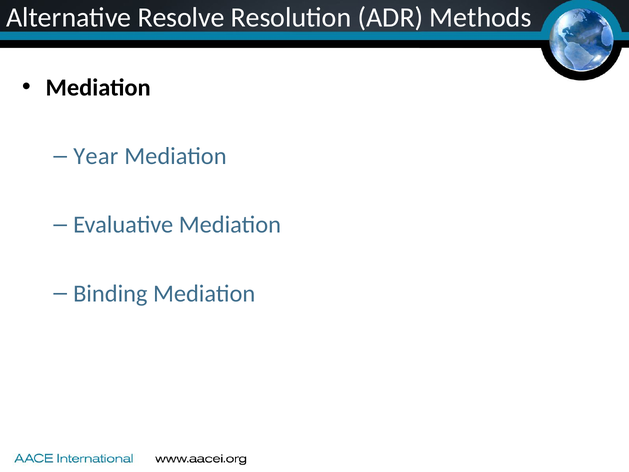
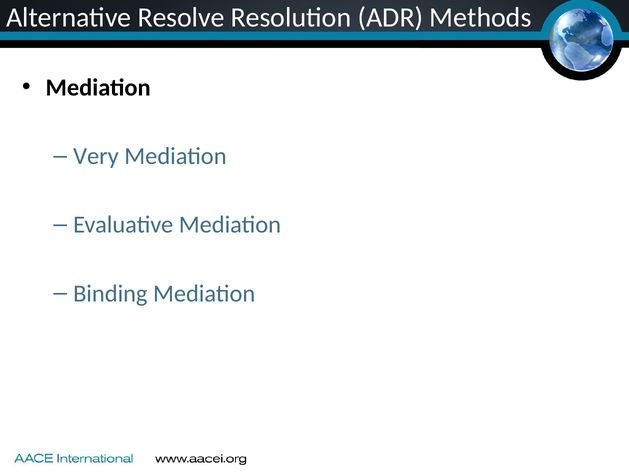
Year: Year -> Very
